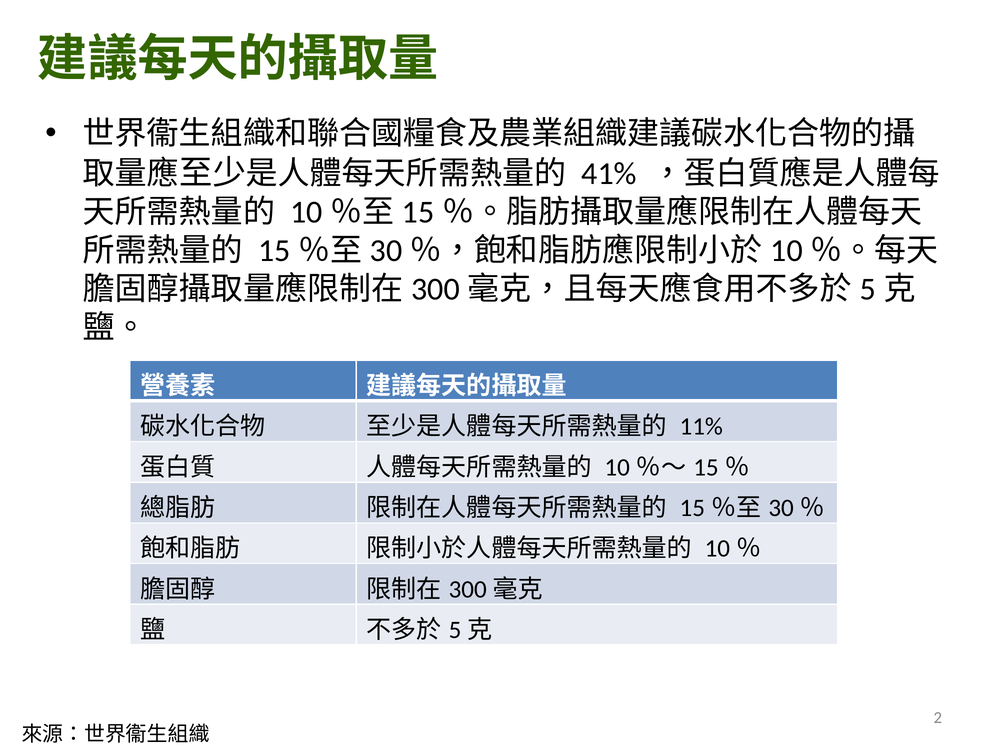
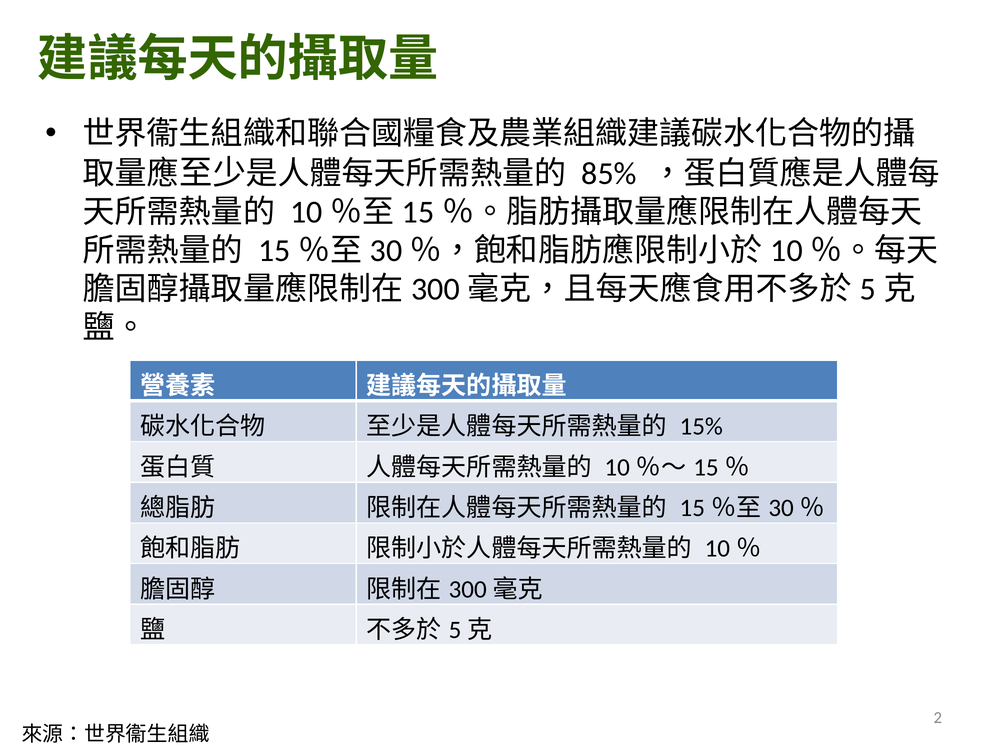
41%: 41% -> 85%
11%: 11% -> 15%
